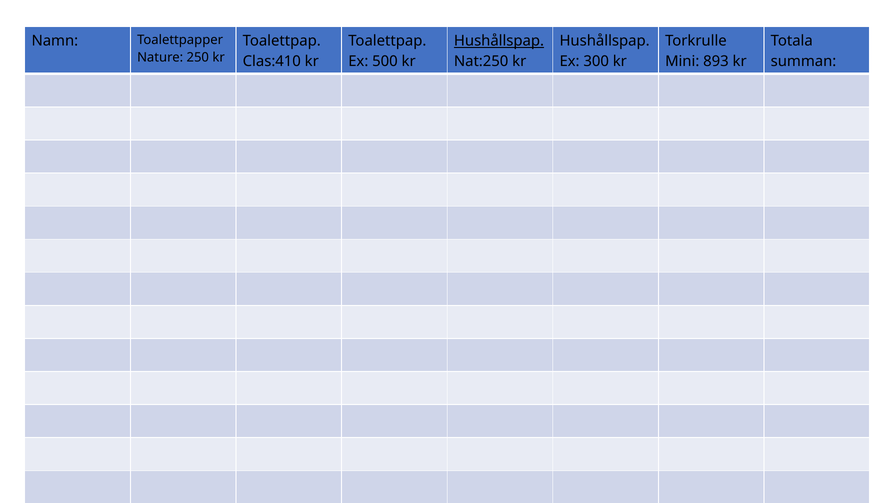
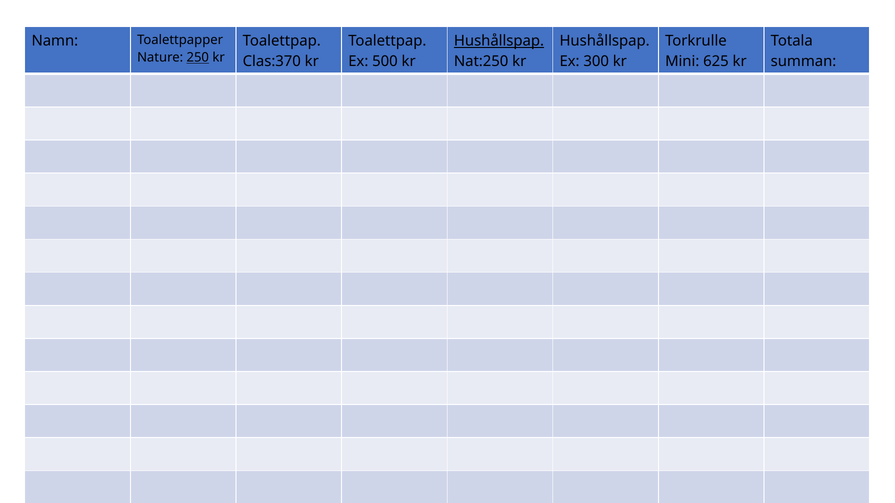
250 underline: none -> present
Clas:410: Clas:410 -> Clas:370
893: 893 -> 625
